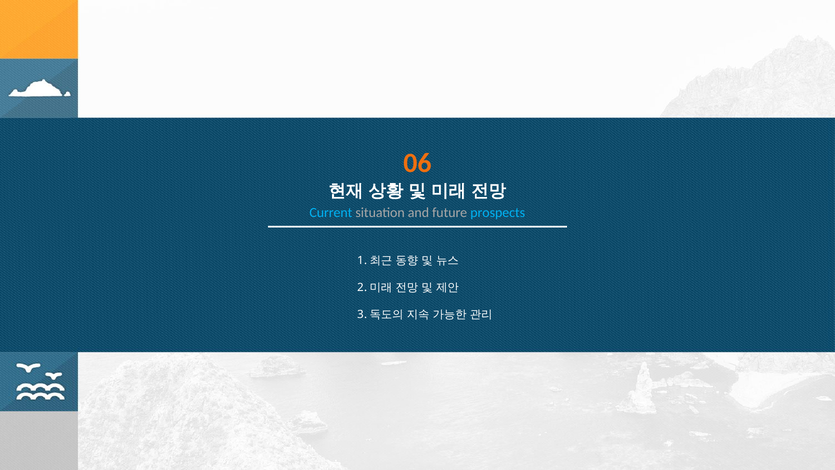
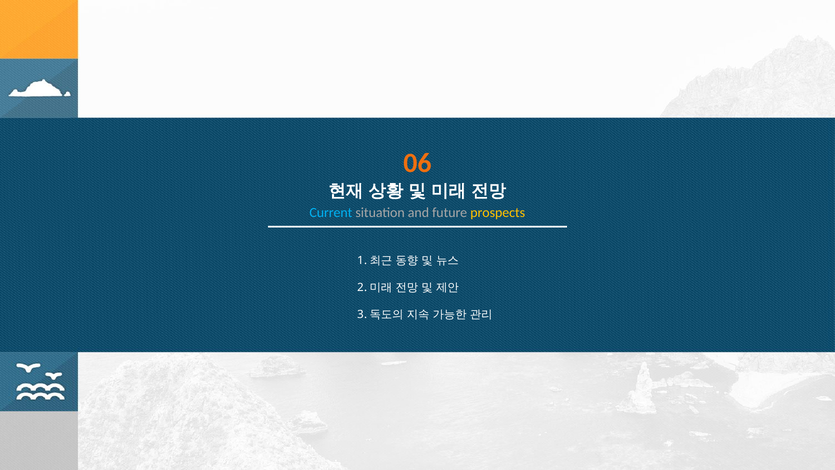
prospects colour: light blue -> yellow
